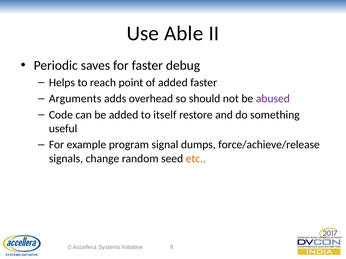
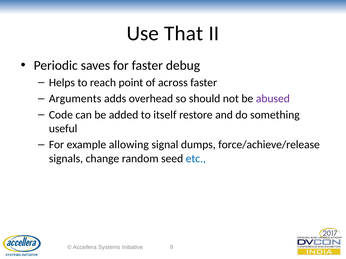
Able: Able -> That
of added: added -> across
program: program -> allowing
etc colour: orange -> blue
